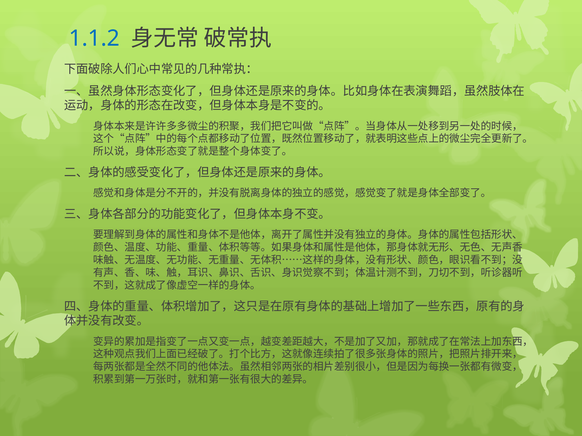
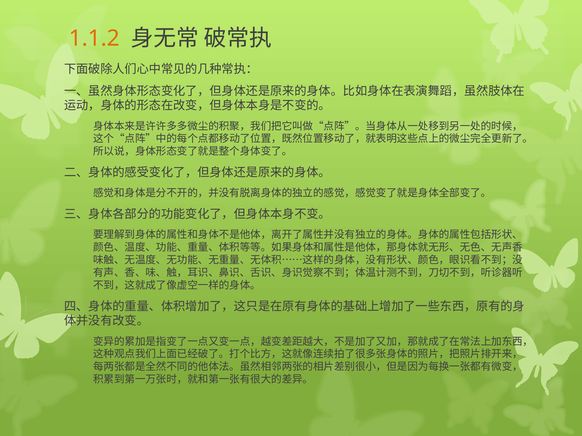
1.1.2 colour: blue -> orange
